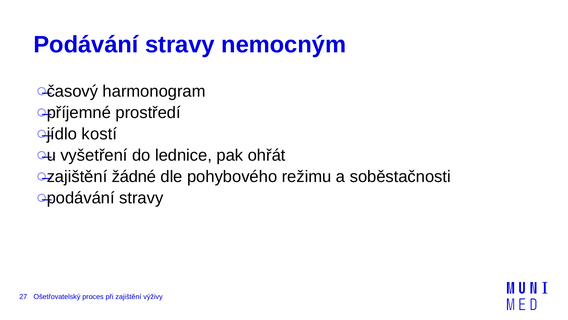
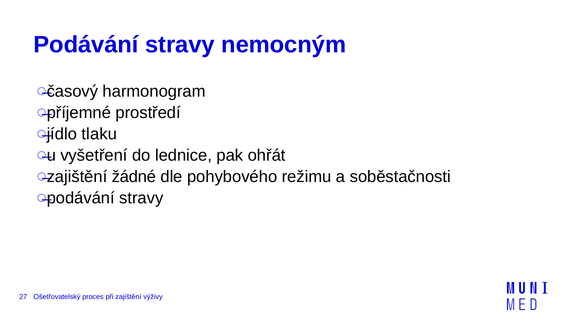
kostí: kostí -> tlaku
